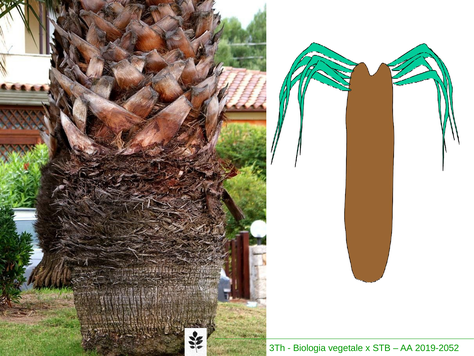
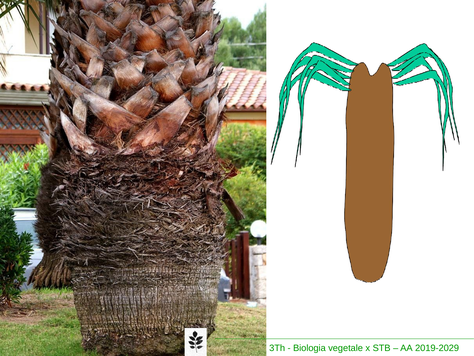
2019-2052: 2019-2052 -> 2019-2029
